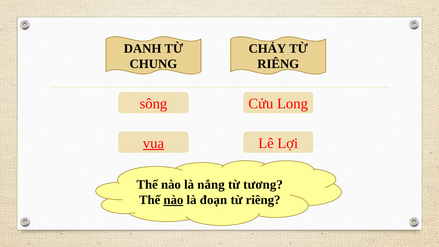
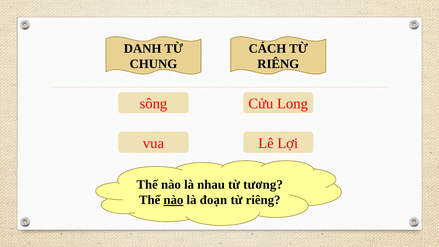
CHẢY: CHẢY -> CÁCH
vua underline: present -> none
nắng: nắng -> nhau
